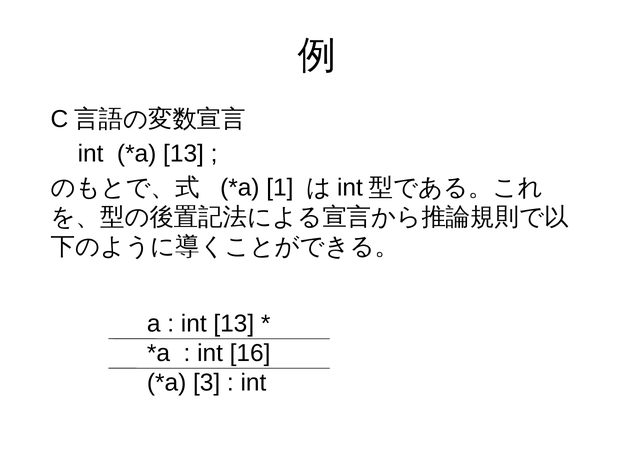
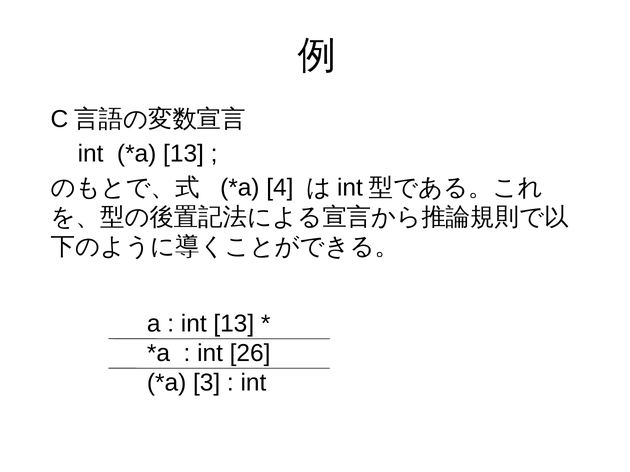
1: 1 -> 4
16: 16 -> 26
